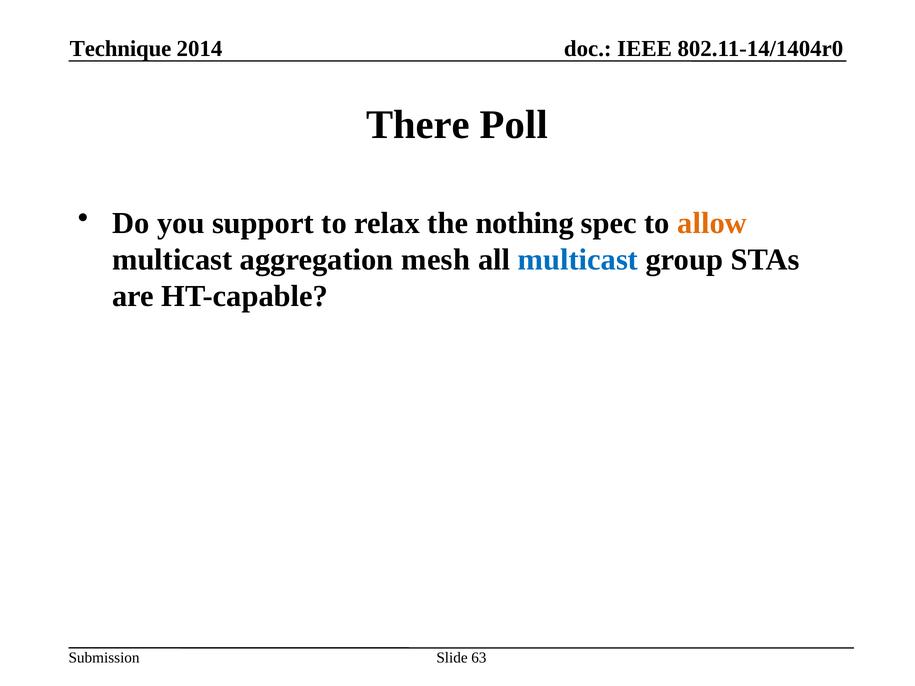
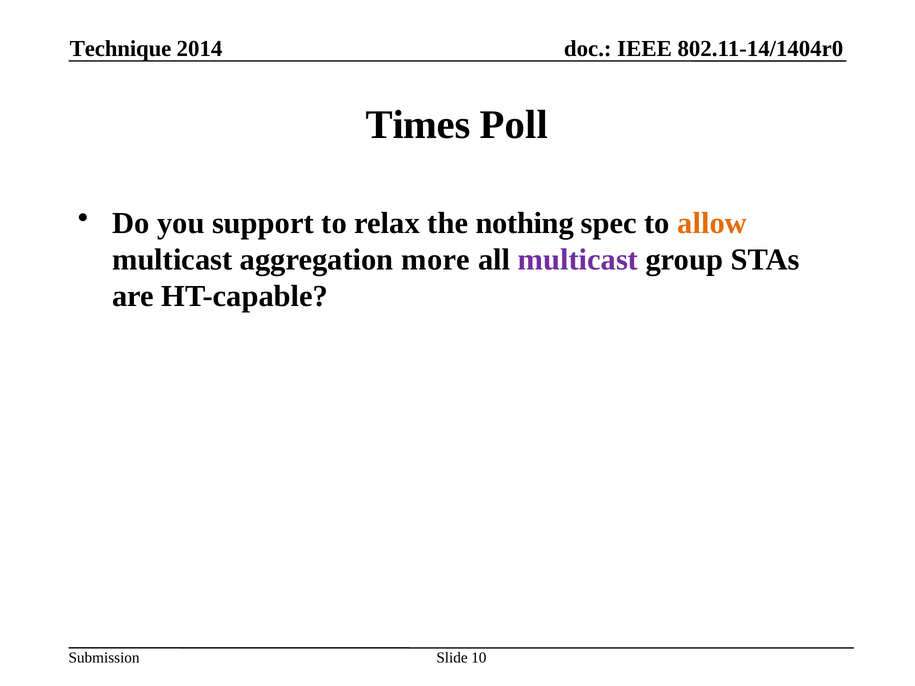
There: There -> Times
mesh: mesh -> more
multicast at (578, 260) colour: blue -> purple
63: 63 -> 10
